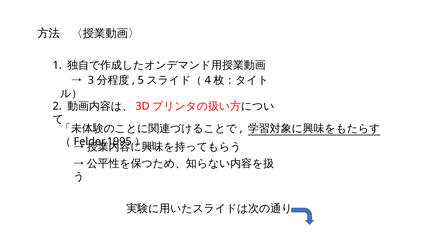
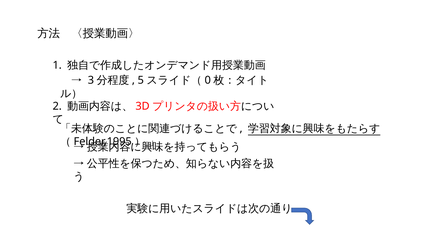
4: 4 -> 0
